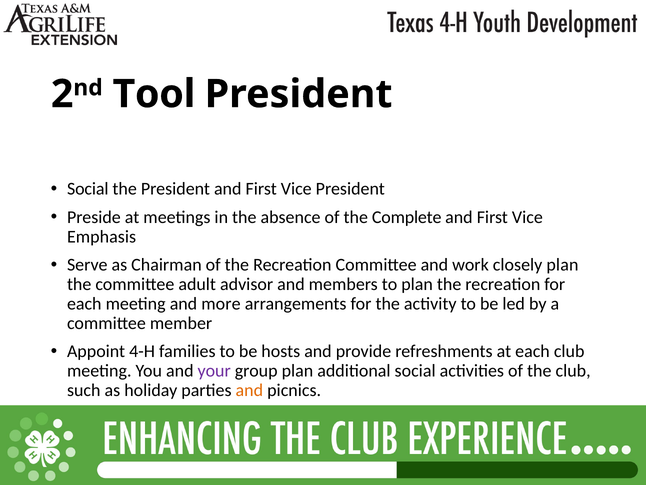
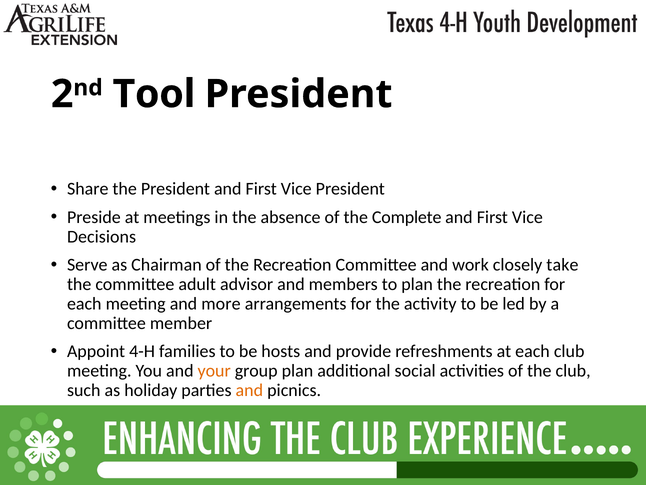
Social at (88, 189): Social -> Share
Emphasis: Emphasis -> Decisions
closely plan: plan -> take
your colour: purple -> orange
